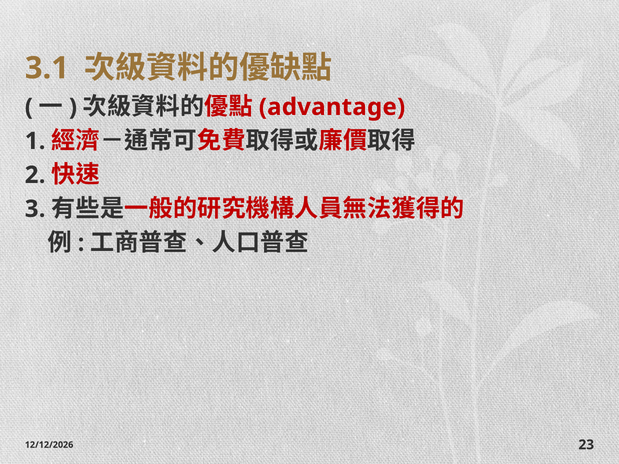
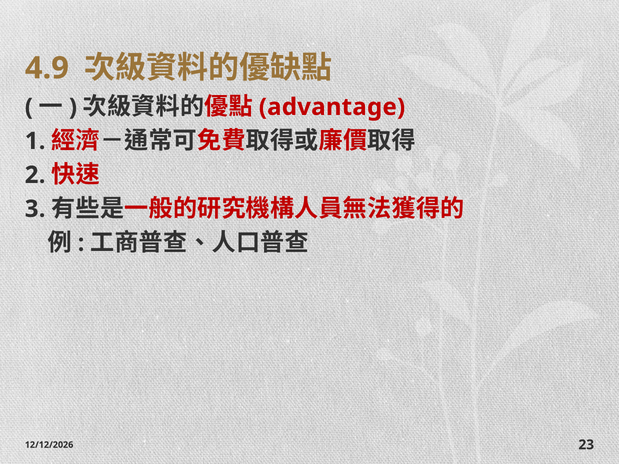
3.1: 3.1 -> 4.9
